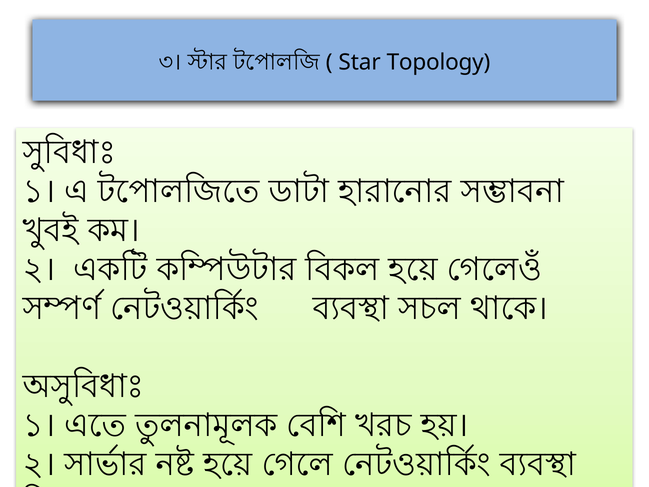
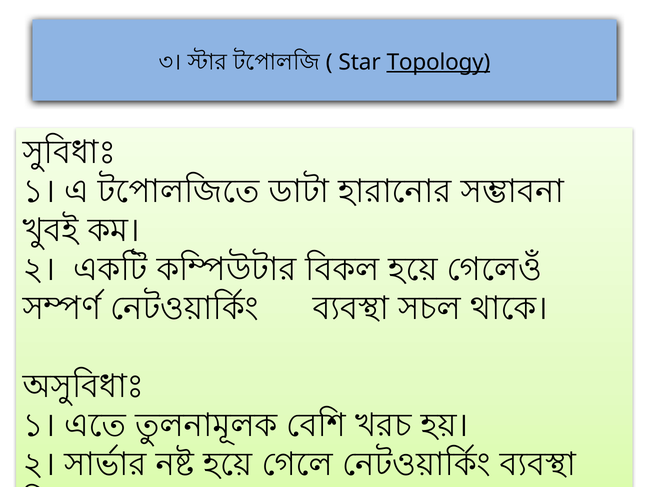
Topology underline: none -> present
